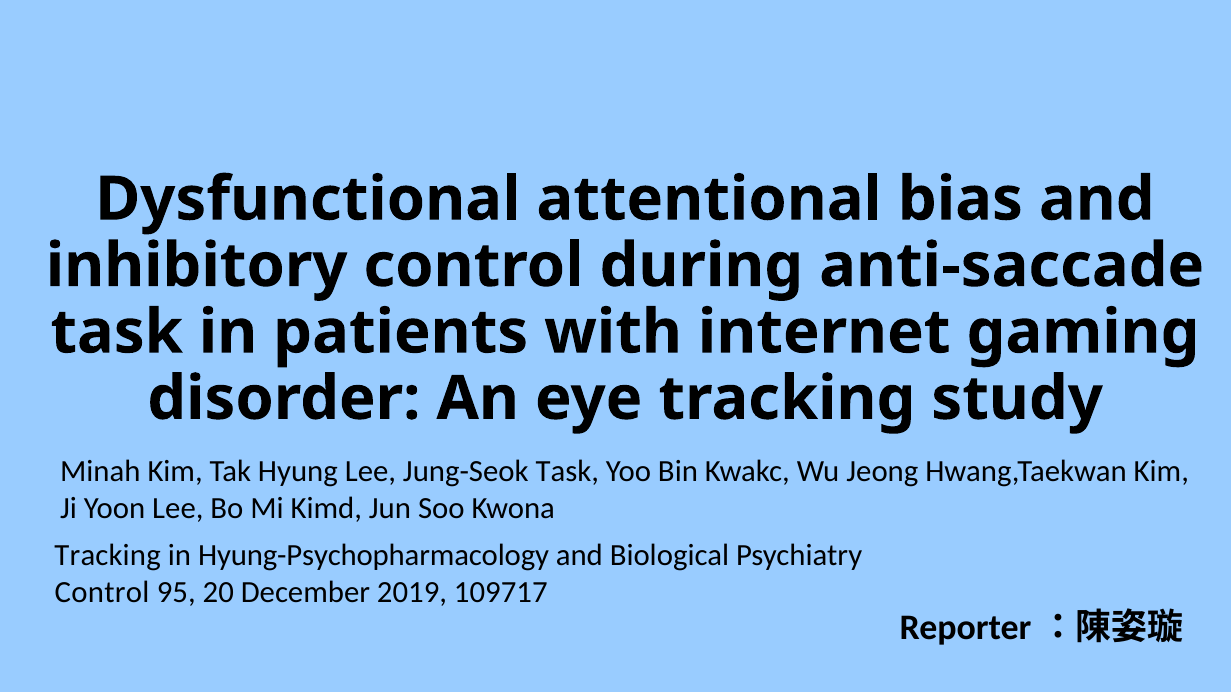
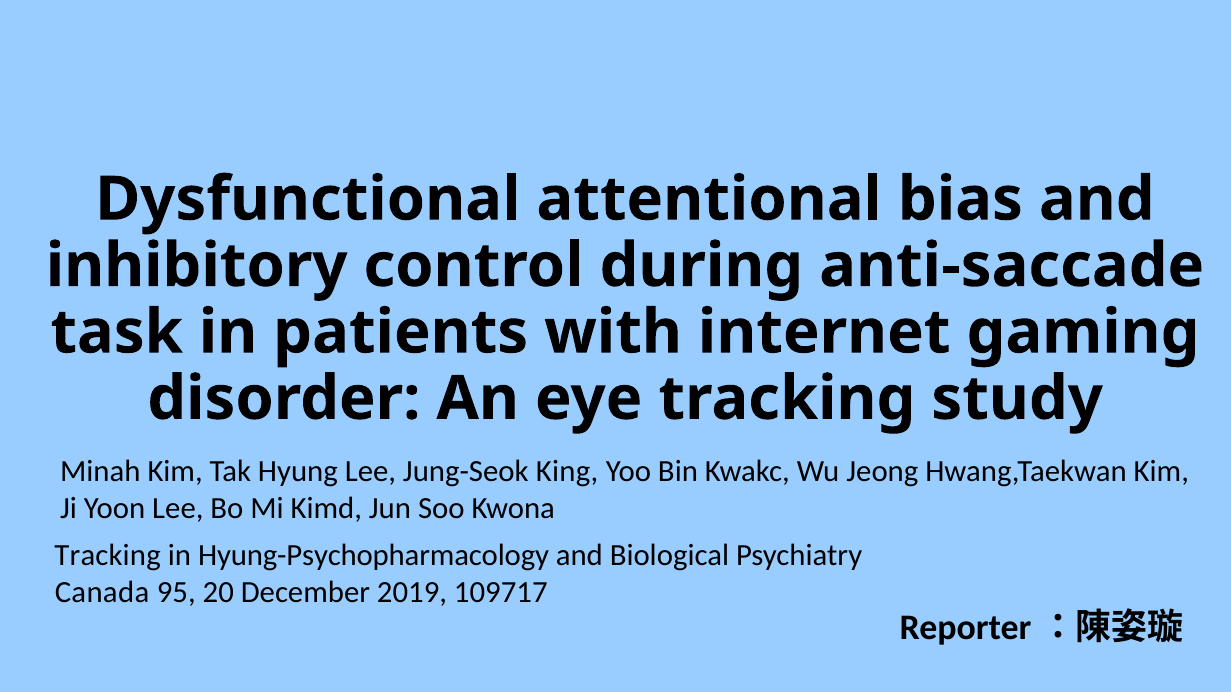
Jung-Seok Task: Task -> King
Control at (102, 593): Control -> Canada
